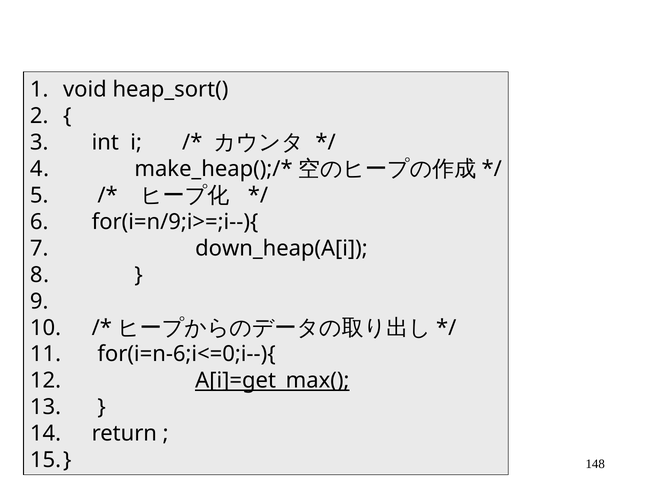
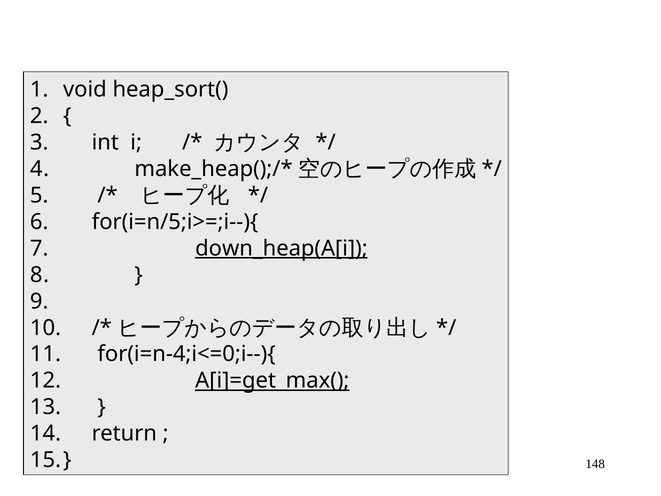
for(i=n/9;i>=;i--){: for(i=n/9;i>=;i--){ -> for(i=n/5;i>=;i--){
down_heap(A[i underline: none -> present
for(i=n-6;i<=0;i--){: for(i=n-6;i<=0;i--){ -> for(i=n-4;i<=0;i--){
